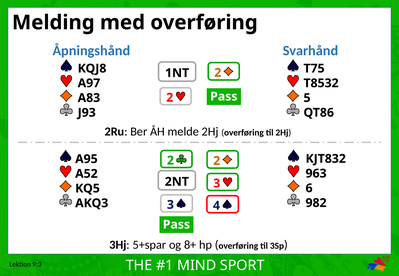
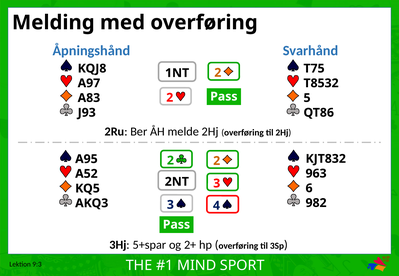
8+: 8+ -> 2+
